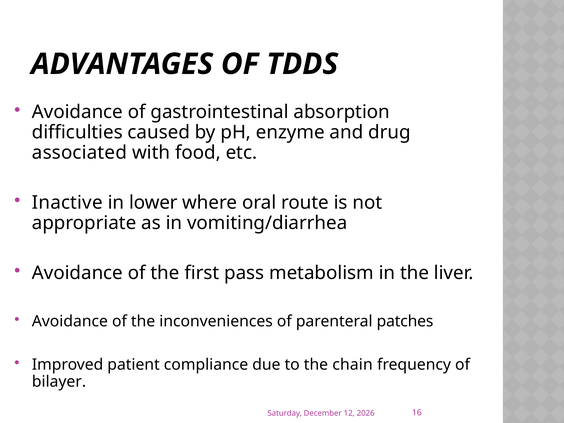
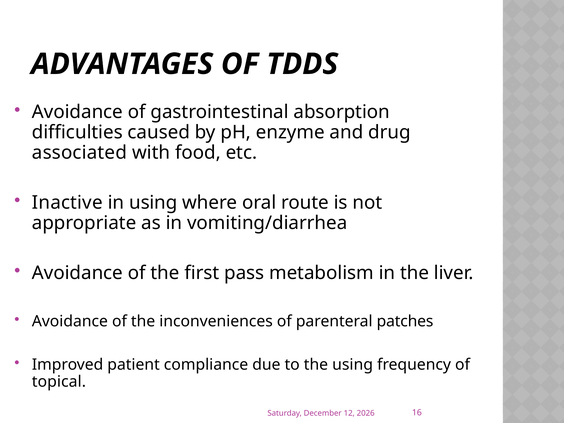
in lower: lower -> using
the chain: chain -> using
bilayer: bilayer -> topical
